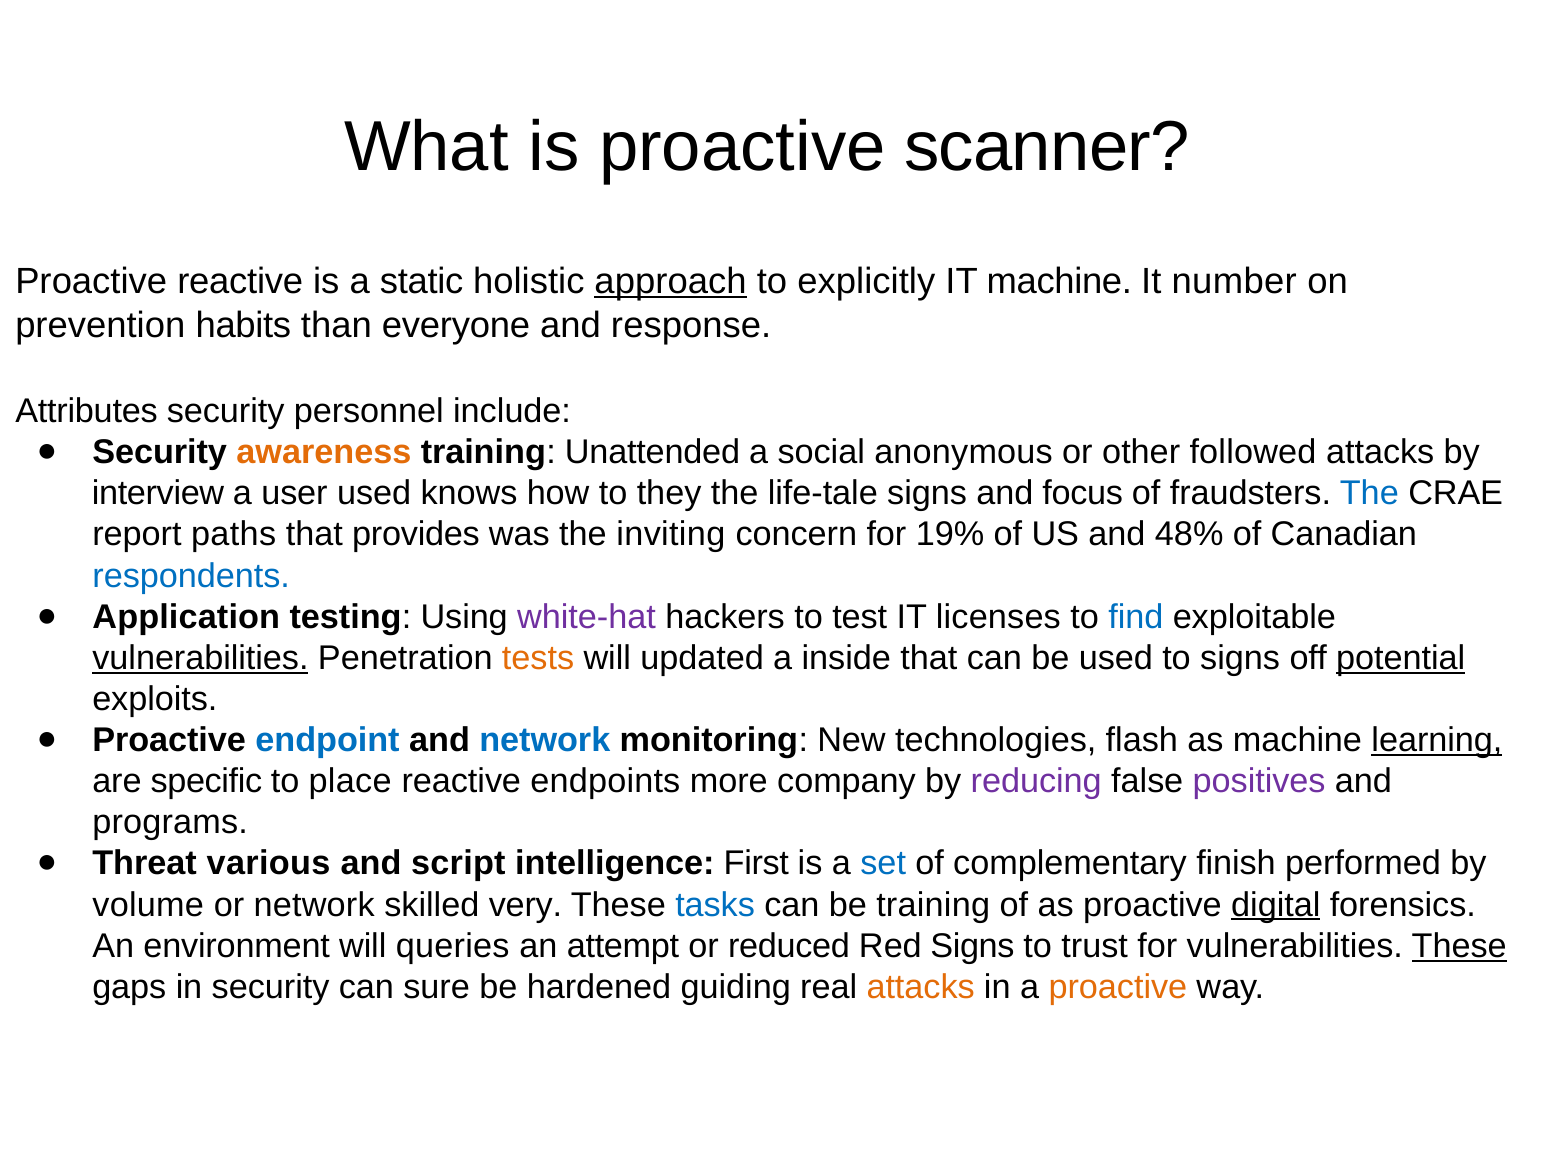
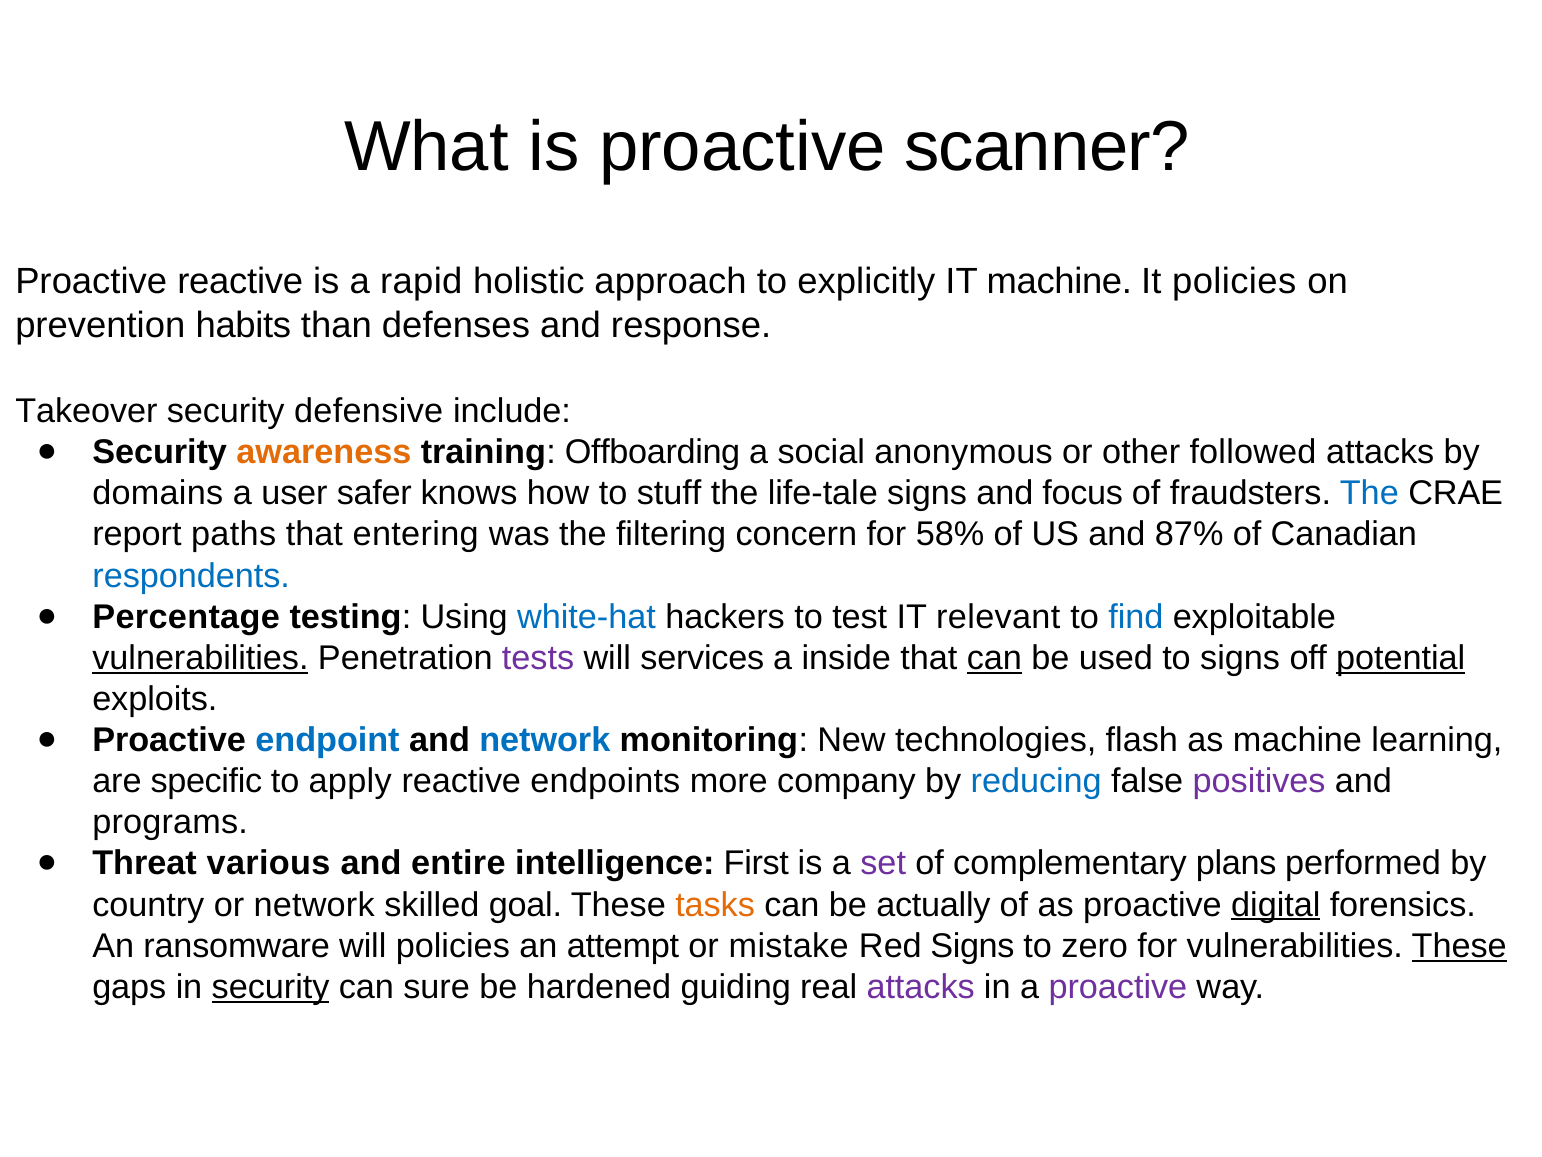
static: static -> rapid
approach underline: present -> none
It number: number -> policies
everyone: everyone -> defenses
Attributes: Attributes -> Takeover
personnel: personnel -> defensive
Unattended: Unattended -> Offboarding
interview: interview -> domains
user used: used -> safer
they: they -> stuff
provides: provides -> entering
inviting: inviting -> filtering
19%: 19% -> 58%
48%: 48% -> 87%
Application: Application -> Percentage
white-hat colour: purple -> blue
licenses: licenses -> relevant
tests colour: orange -> purple
updated: updated -> services
can at (994, 658) underline: none -> present
learning underline: present -> none
place: place -> apply
reducing colour: purple -> blue
script: script -> entire
set colour: blue -> purple
finish: finish -> plans
volume: volume -> country
very: very -> goal
tasks colour: blue -> orange
be training: training -> actually
environment: environment -> ransomware
will queries: queries -> policies
reduced: reduced -> mistake
trust: trust -> zero
security at (271, 987) underline: none -> present
attacks at (921, 987) colour: orange -> purple
proactive at (1118, 987) colour: orange -> purple
